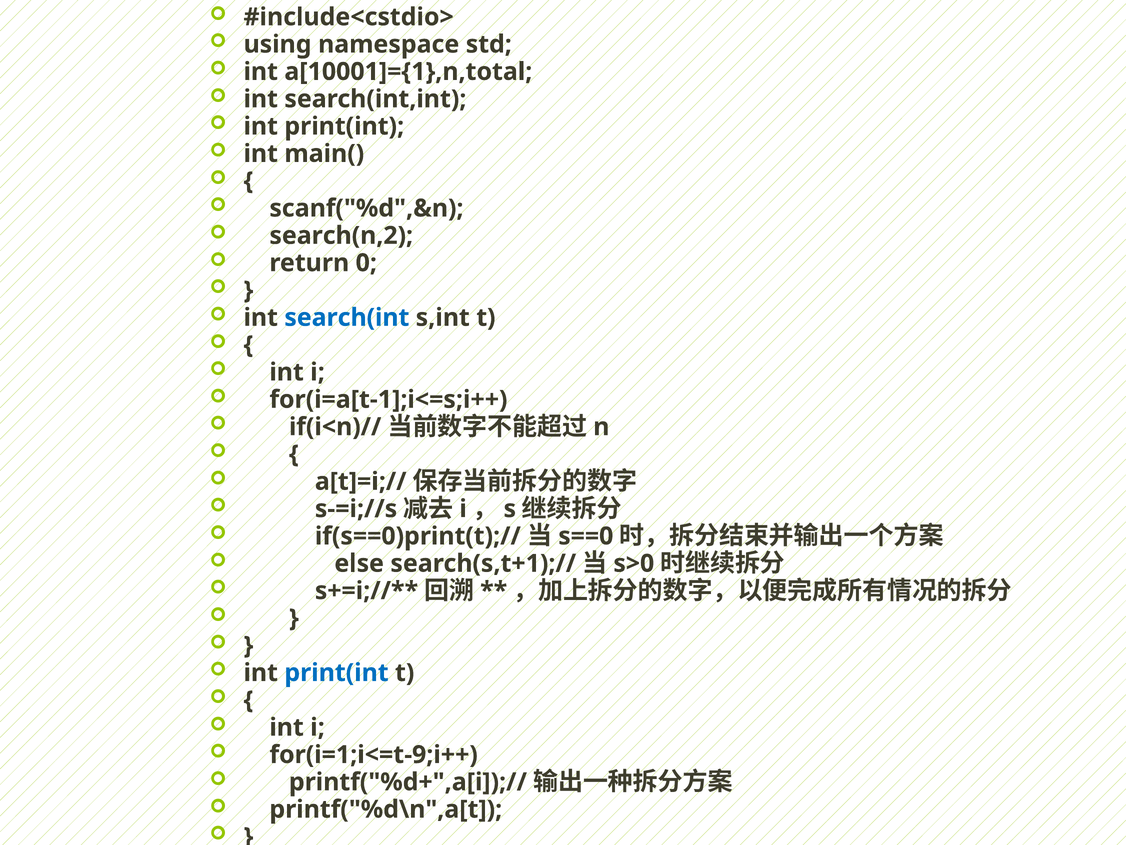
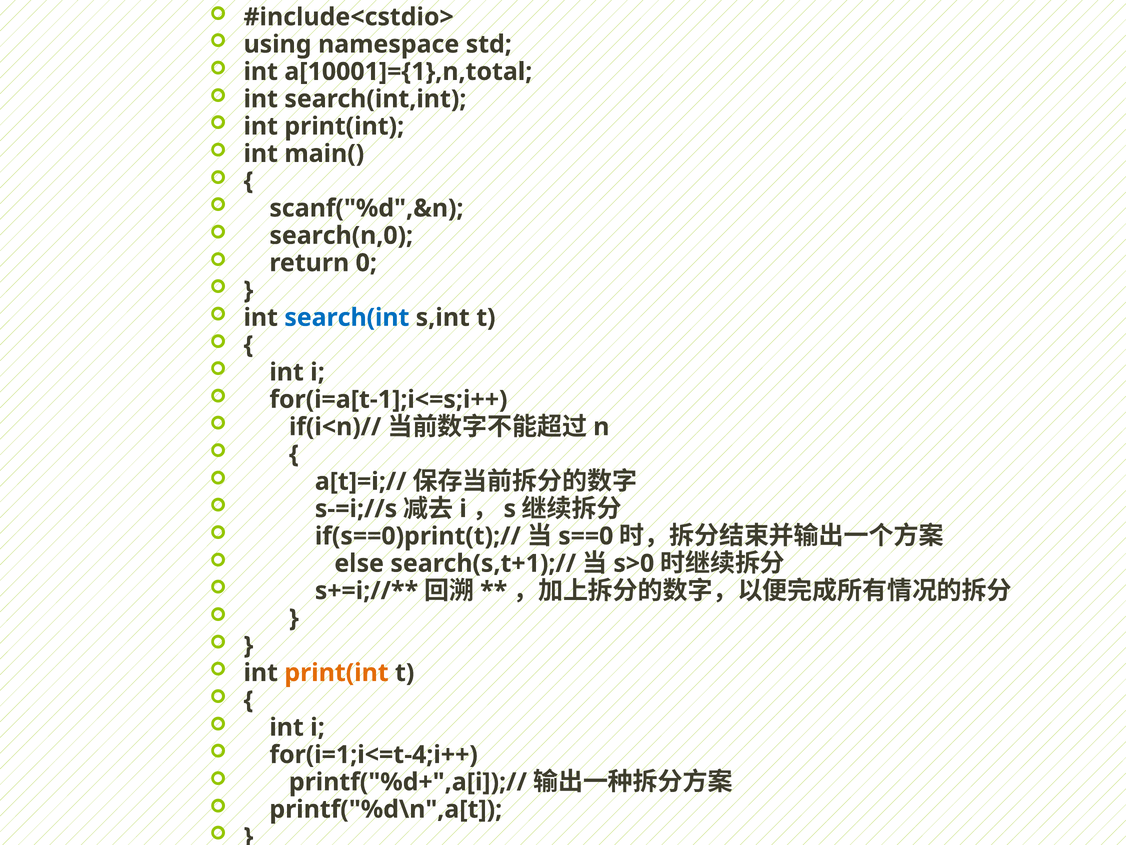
search(n,2: search(n,2 -> search(n,0
print(int at (336, 672) colour: blue -> orange
for(i=1;i<=t-9;i++: for(i=1;i<=t-9;i++ -> for(i=1;i<=t-4;i++
